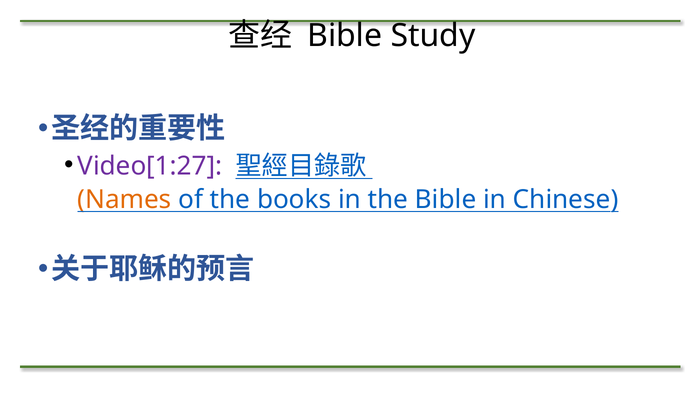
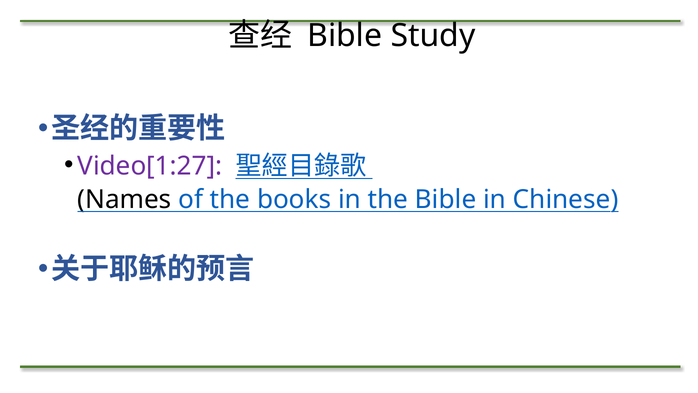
Names colour: orange -> black
